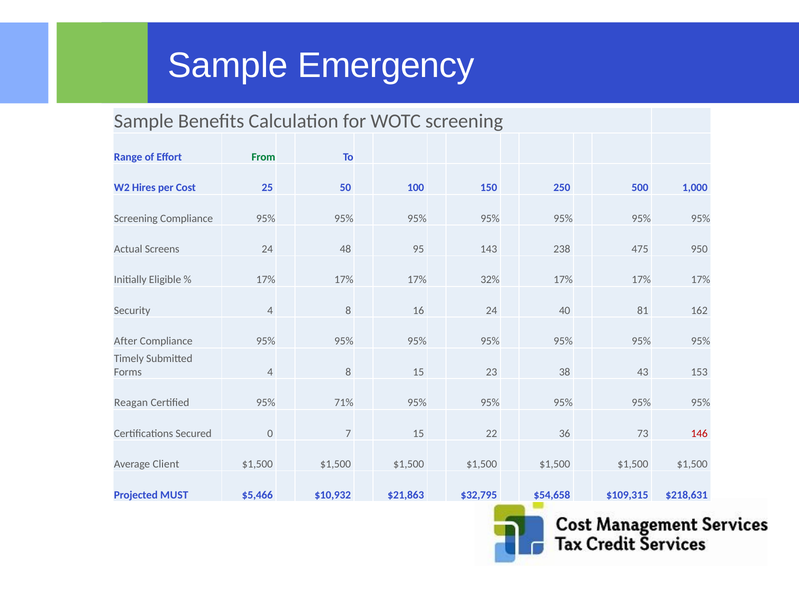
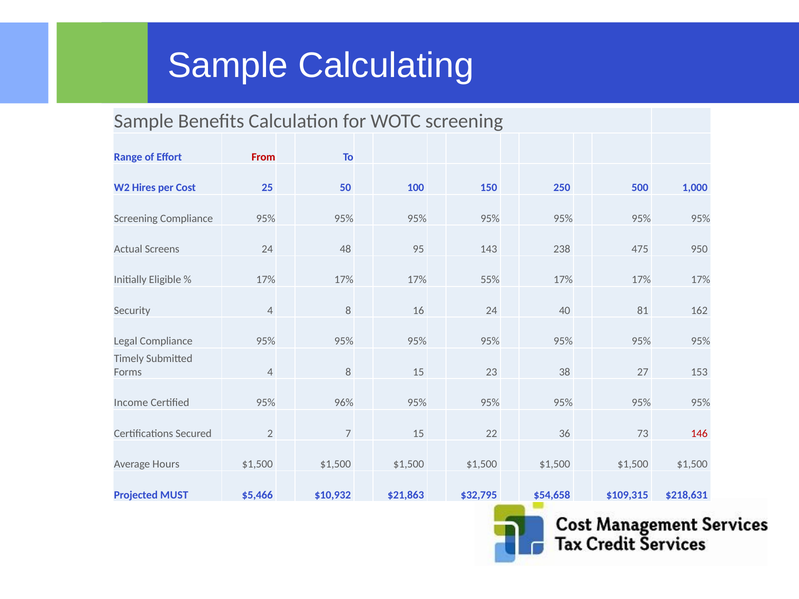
Emergency: Emergency -> Calculating
From colour: green -> red
32%: 32% -> 55%
After: After -> Legal
43: 43 -> 27
Reagan: Reagan -> Income
71%: 71% -> 96%
0: 0 -> 2
Client: Client -> Hours
